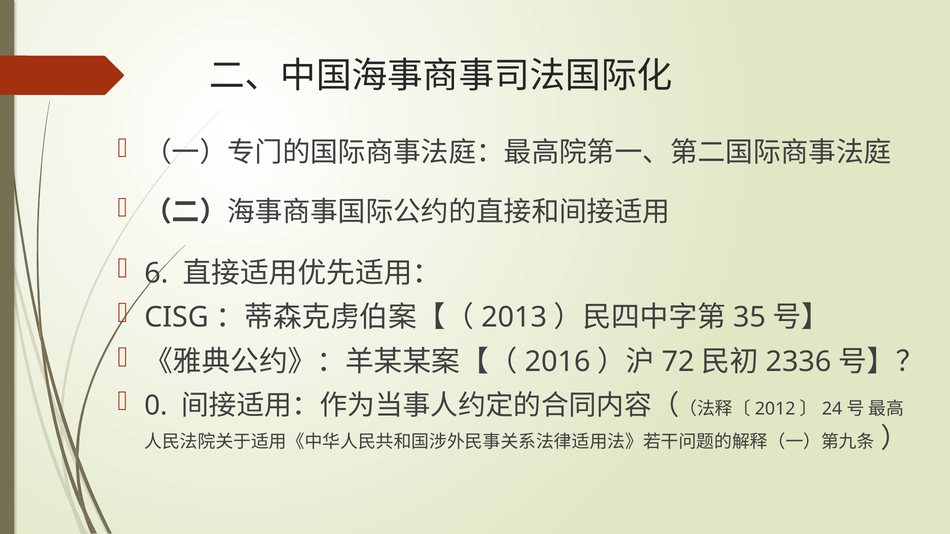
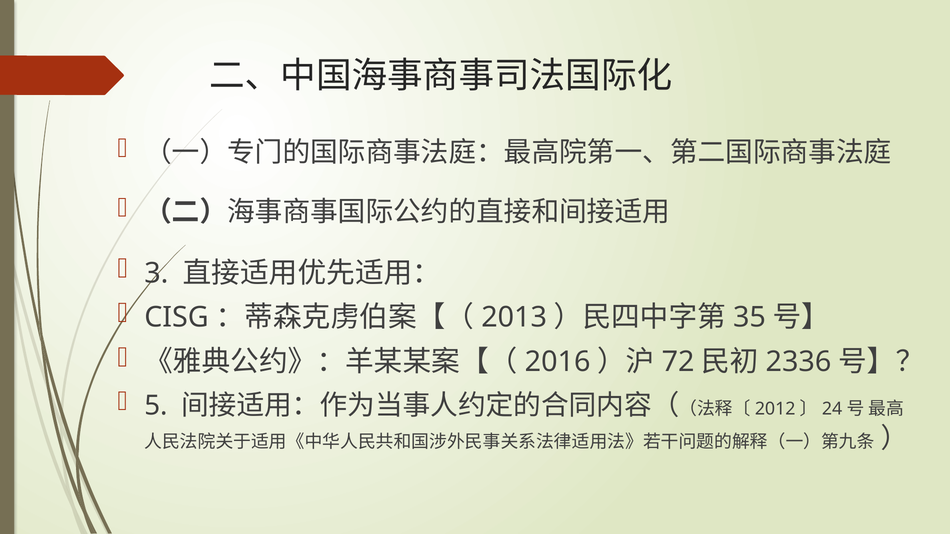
6: 6 -> 3
0: 0 -> 5
